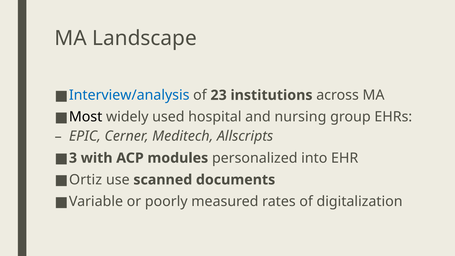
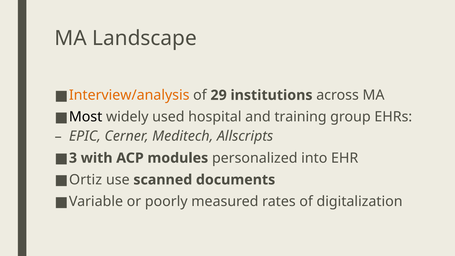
Interview/analysis colour: blue -> orange
23: 23 -> 29
nursing: nursing -> training
